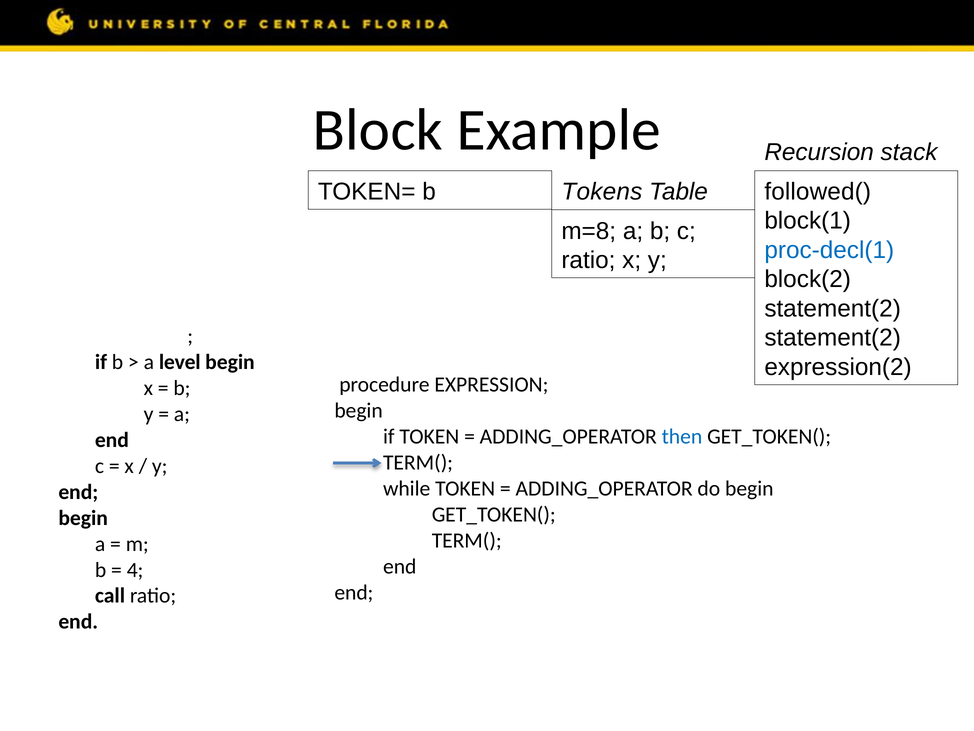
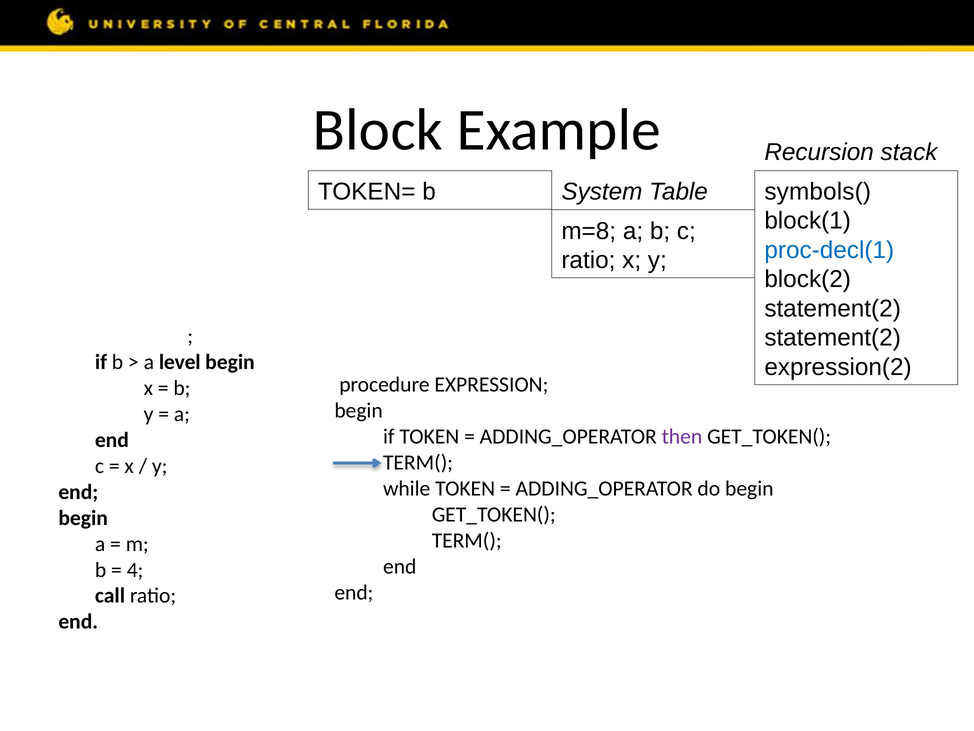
Tokens: Tokens -> System
followed(: followed( -> symbols(
then colour: blue -> purple
